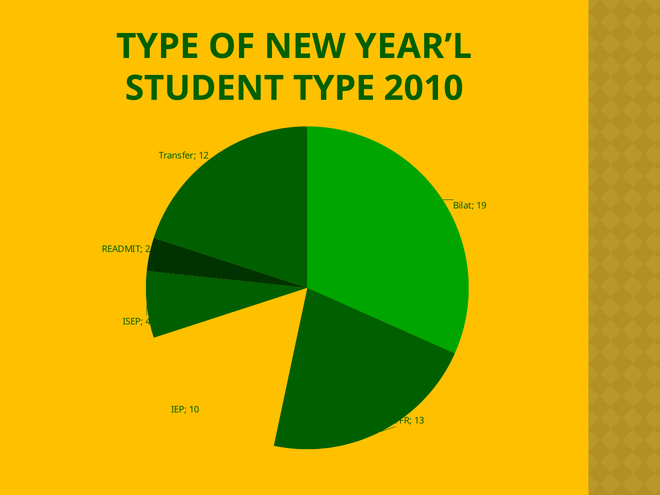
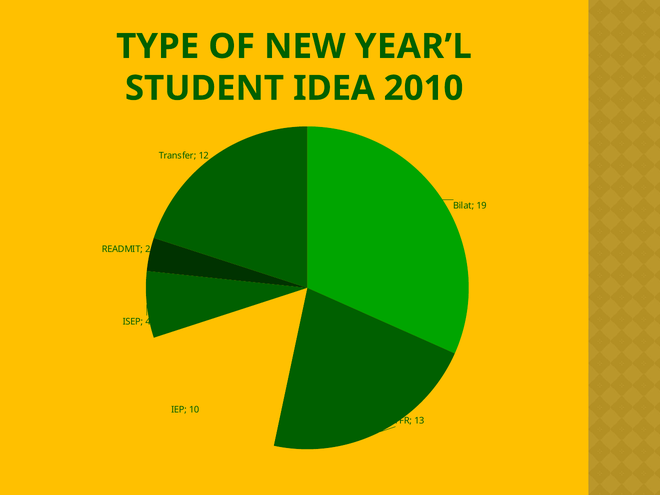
STUDENT TYPE: TYPE -> IDEA
